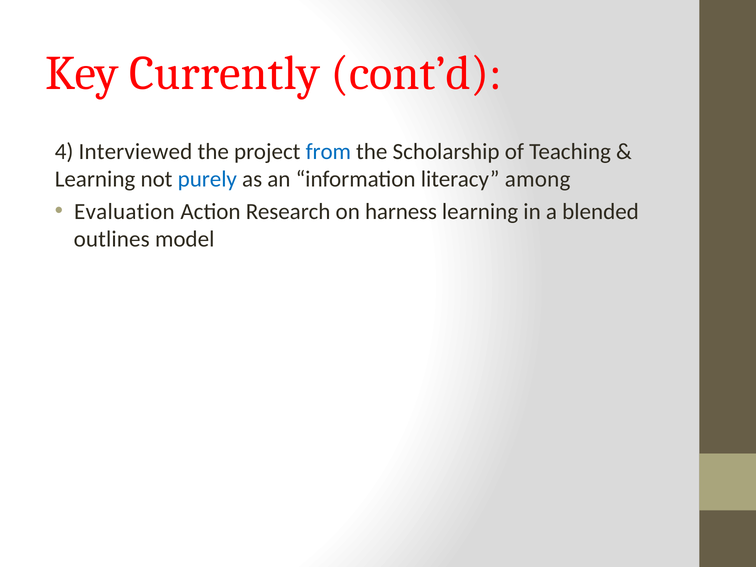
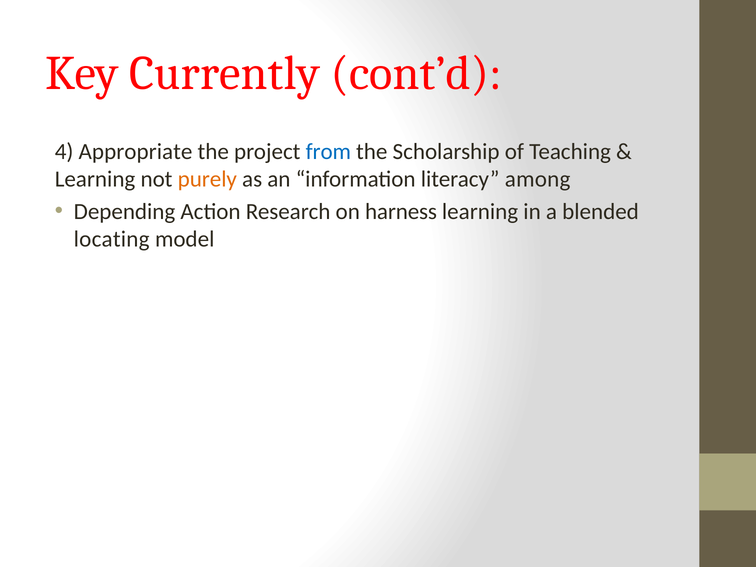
Interviewed: Interviewed -> Appropriate
purely colour: blue -> orange
Evaluation: Evaluation -> Depending
outlines: outlines -> locating
